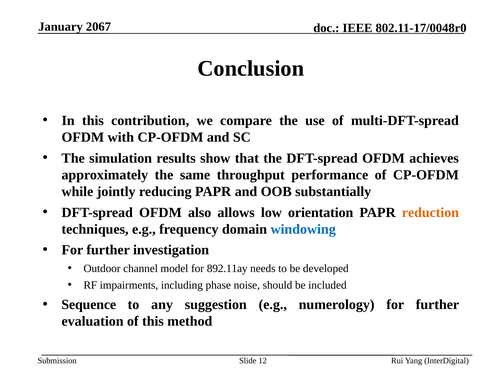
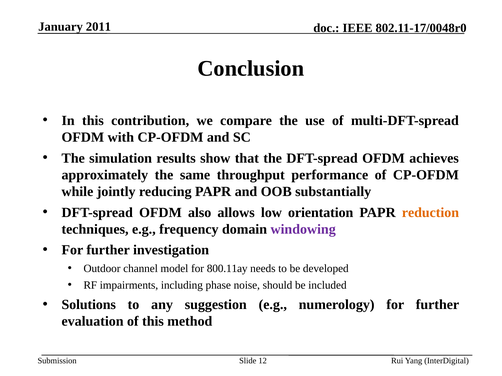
2067: 2067 -> 2011
windowing colour: blue -> purple
892.11ay: 892.11ay -> 800.11ay
Sequence: Sequence -> Solutions
